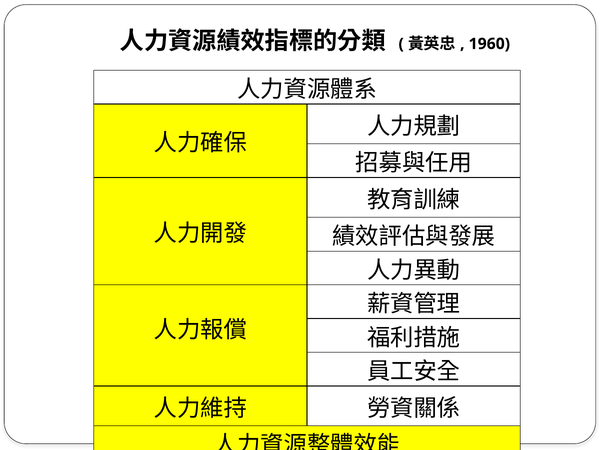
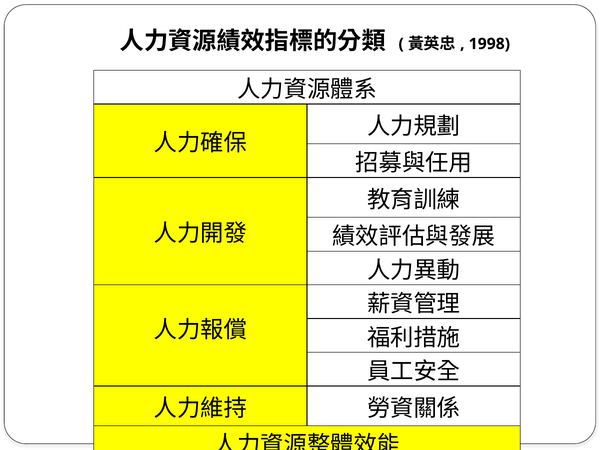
1960: 1960 -> 1998
